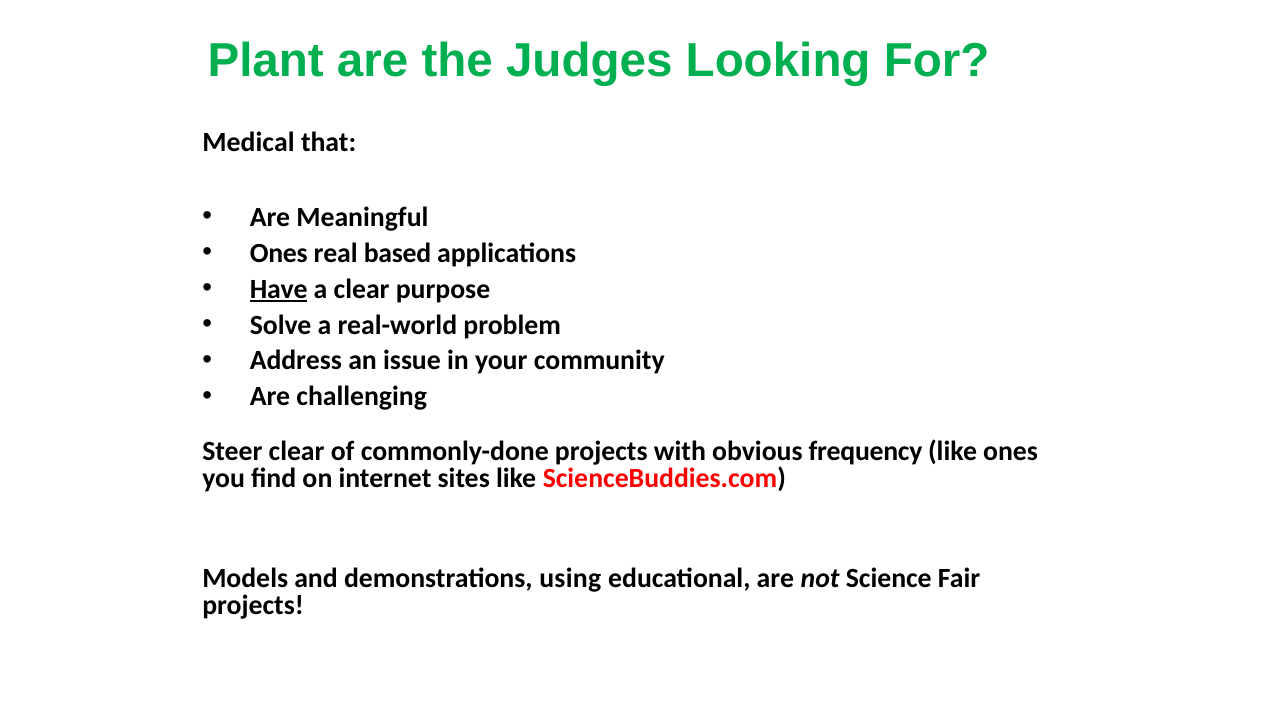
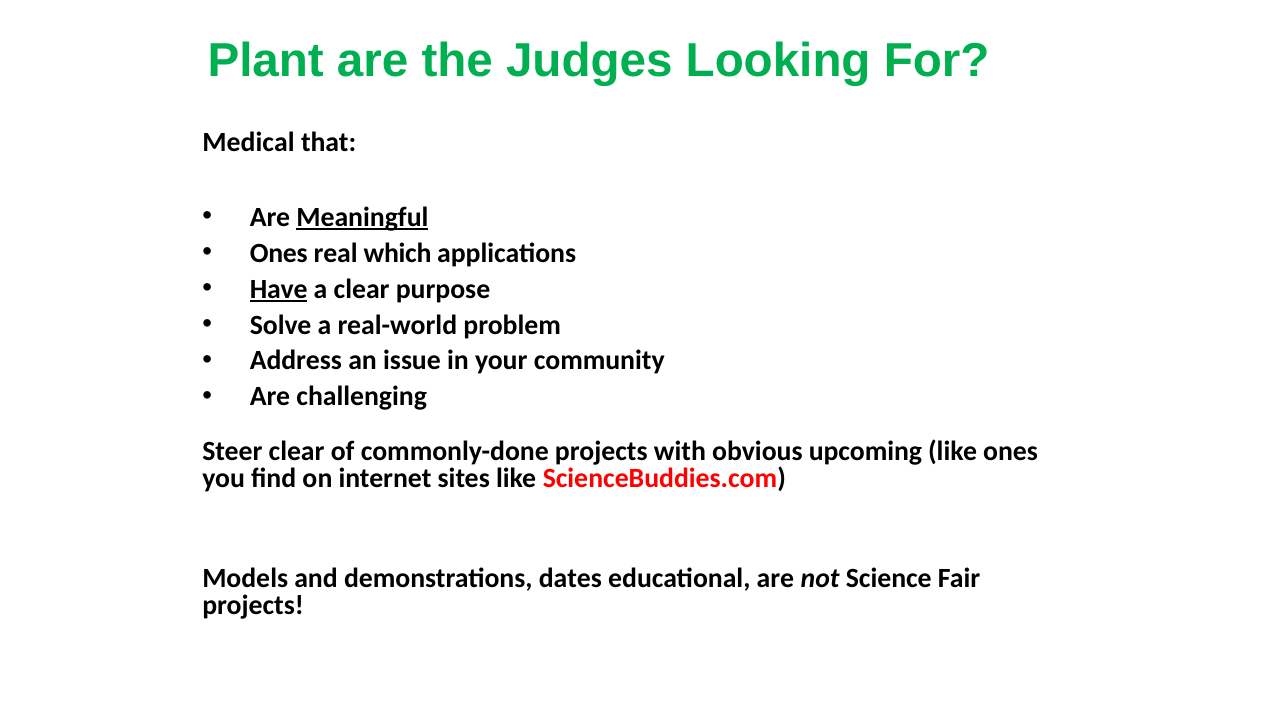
Meaningful underline: none -> present
based: based -> which
frequency: frequency -> upcoming
using: using -> dates
